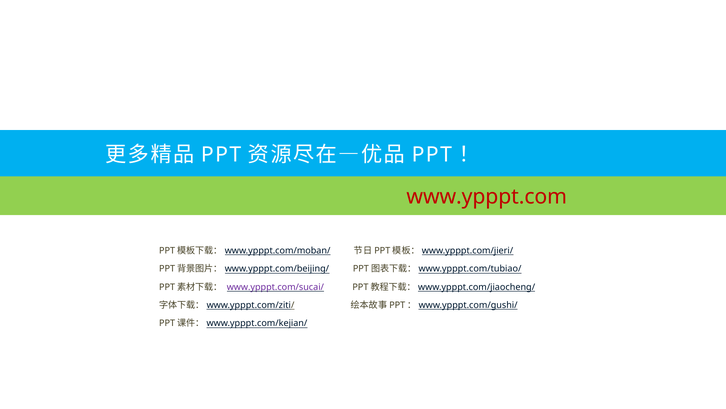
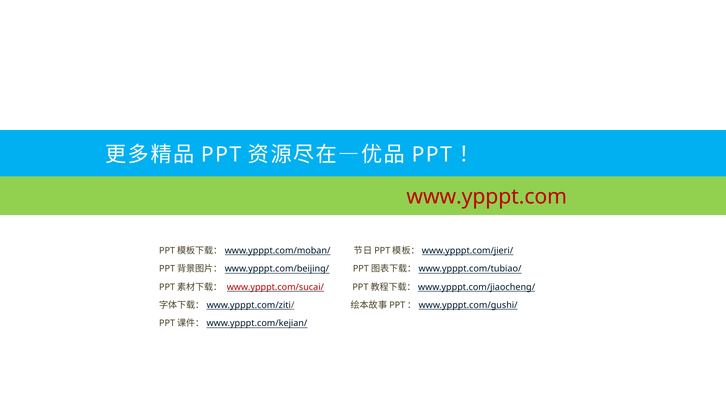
www.ypppt.com/sucai/ colour: purple -> red
